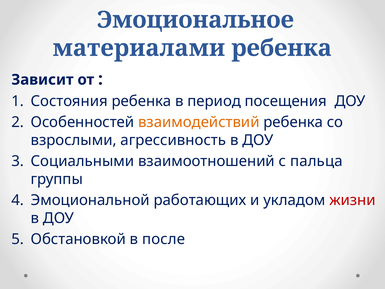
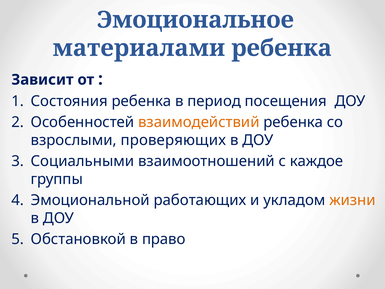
агрессивность: агрессивность -> проверяющих
пальца: пальца -> каждое
жизни colour: red -> orange
после: после -> право
